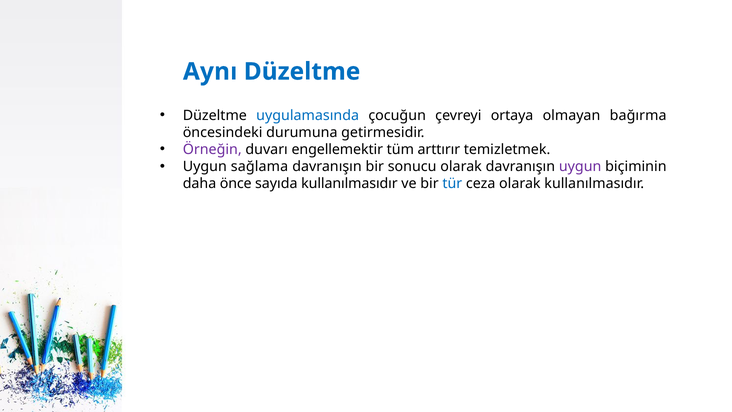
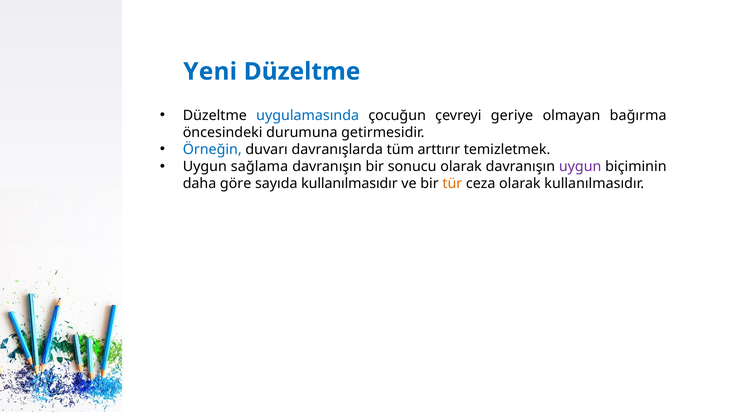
Aynı: Aynı -> Yeni
ortaya: ortaya -> geriye
Örneğin colour: purple -> blue
engellemektir: engellemektir -> davranışlarda
önce: önce -> göre
tür colour: blue -> orange
